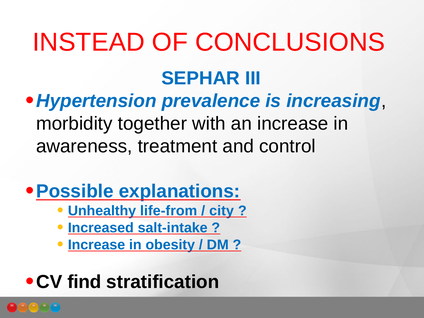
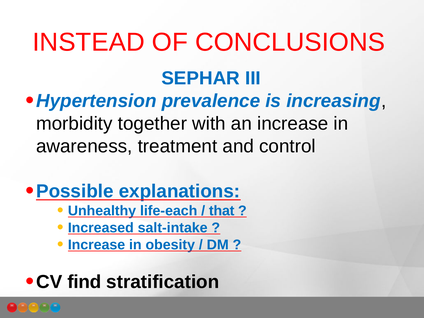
life-from: life-from -> life-each
city: city -> that
